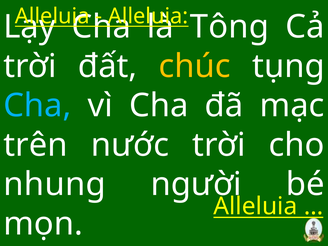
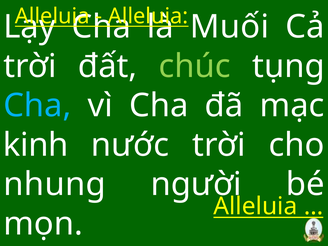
Tông: Tông -> Muối
chúc colour: yellow -> light green
trên: trên -> kinh
